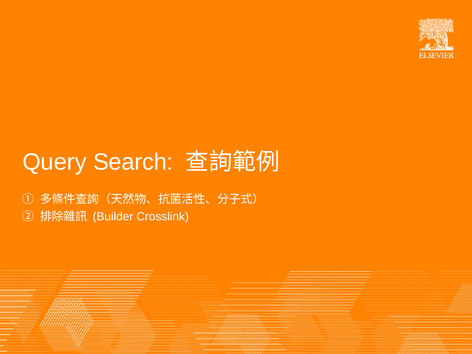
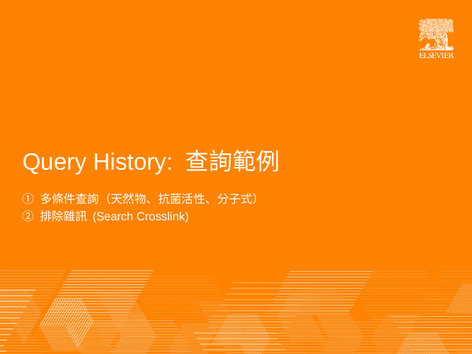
Search: Search -> History
Builder: Builder -> Search
